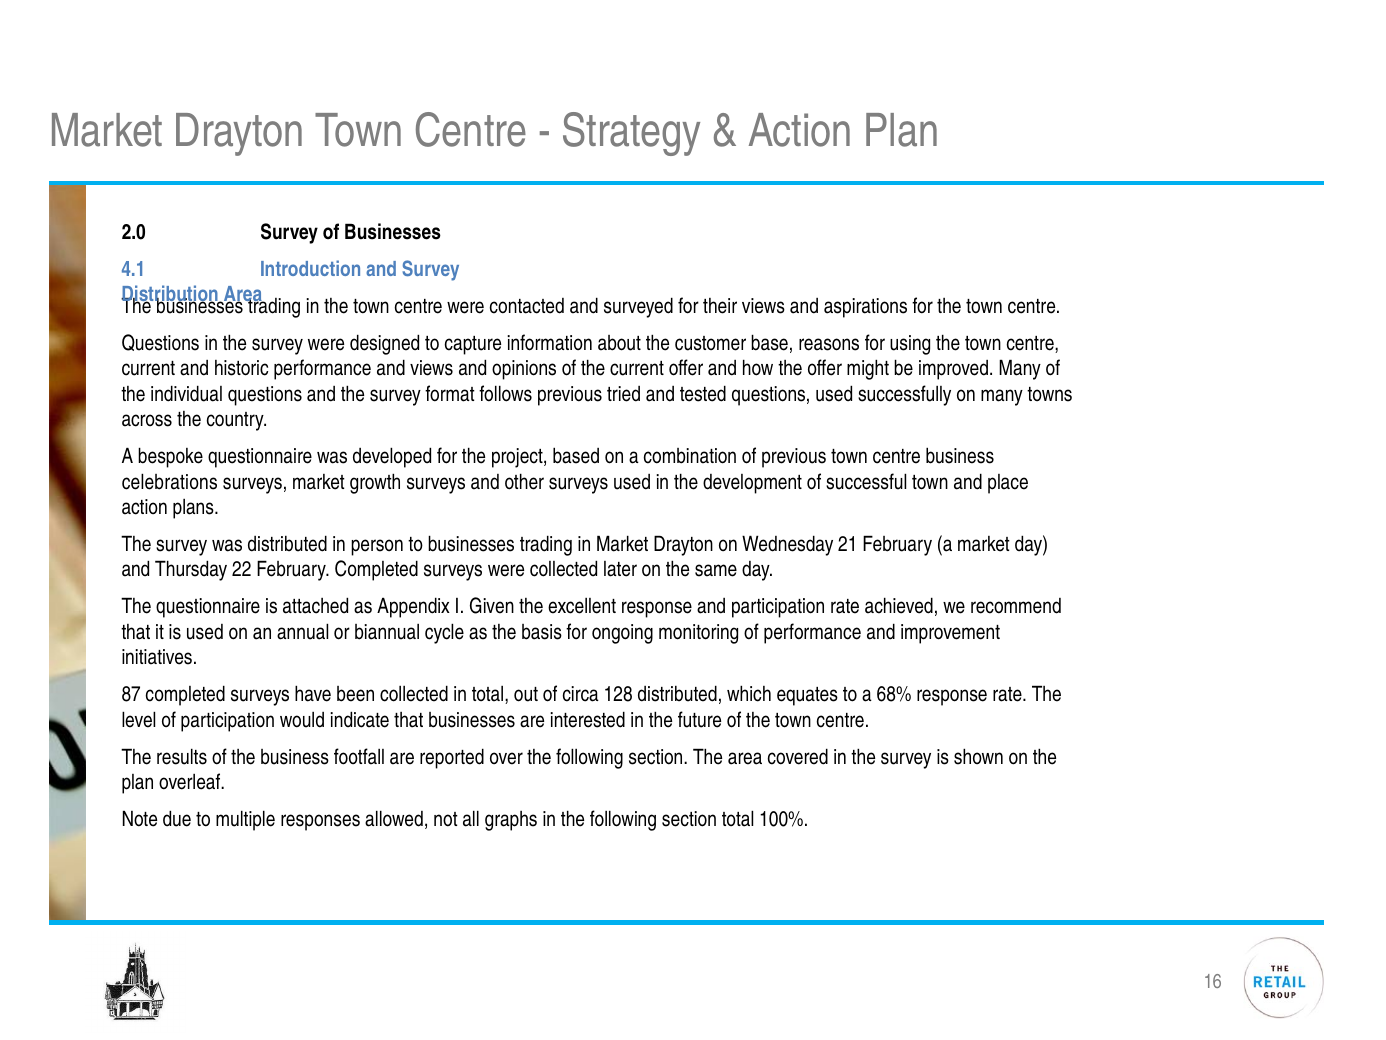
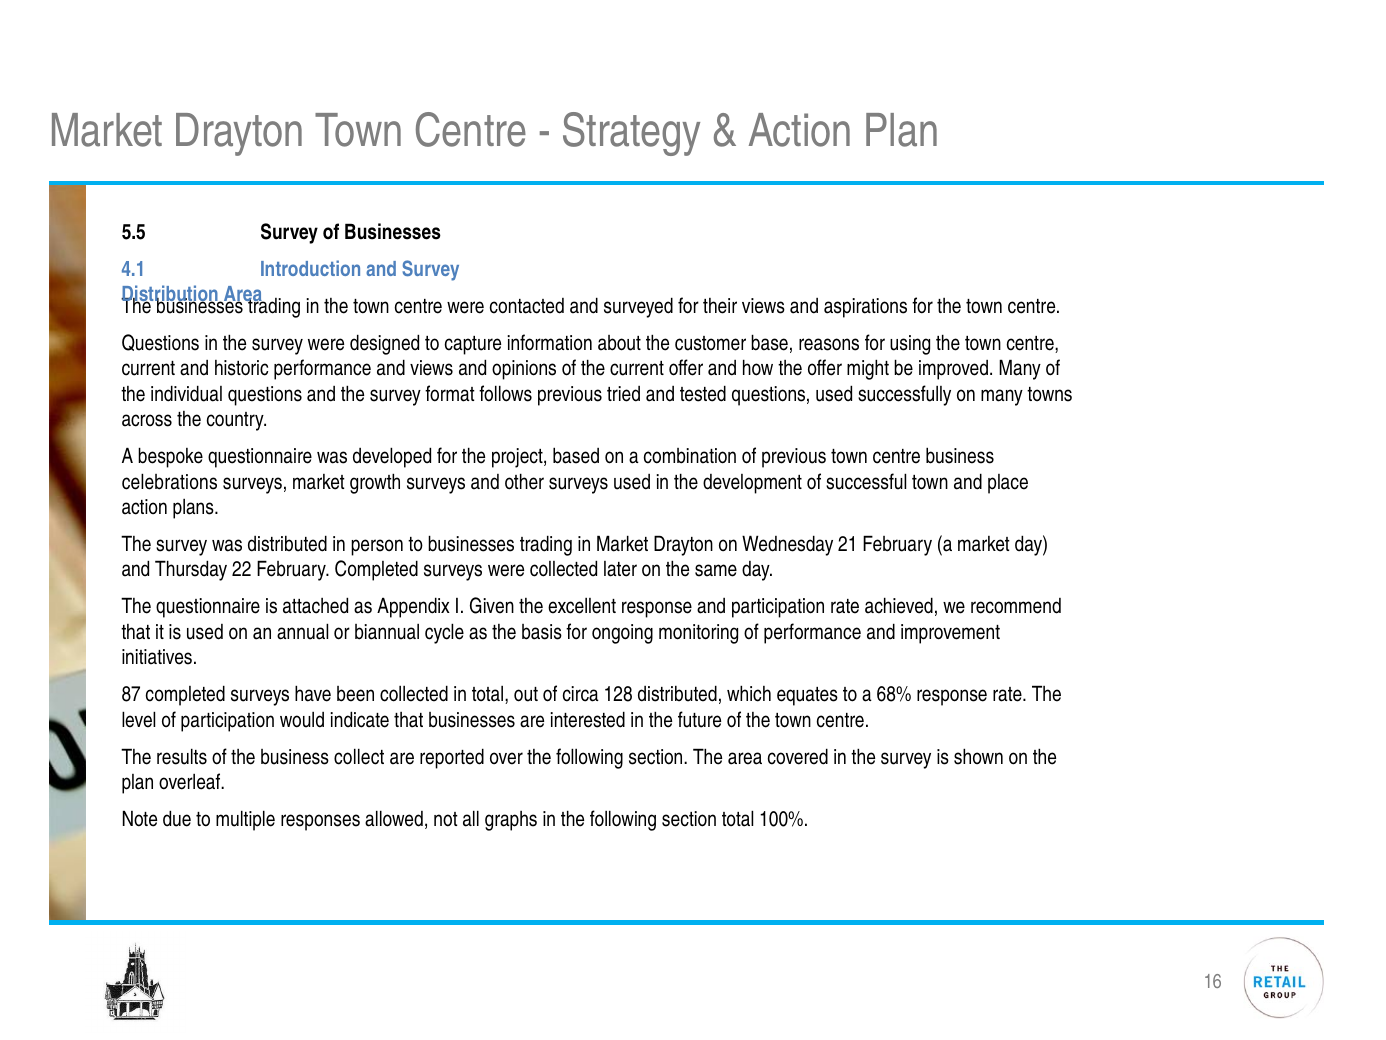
2.0: 2.0 -> 5.5
footfall: footfall -> collect
